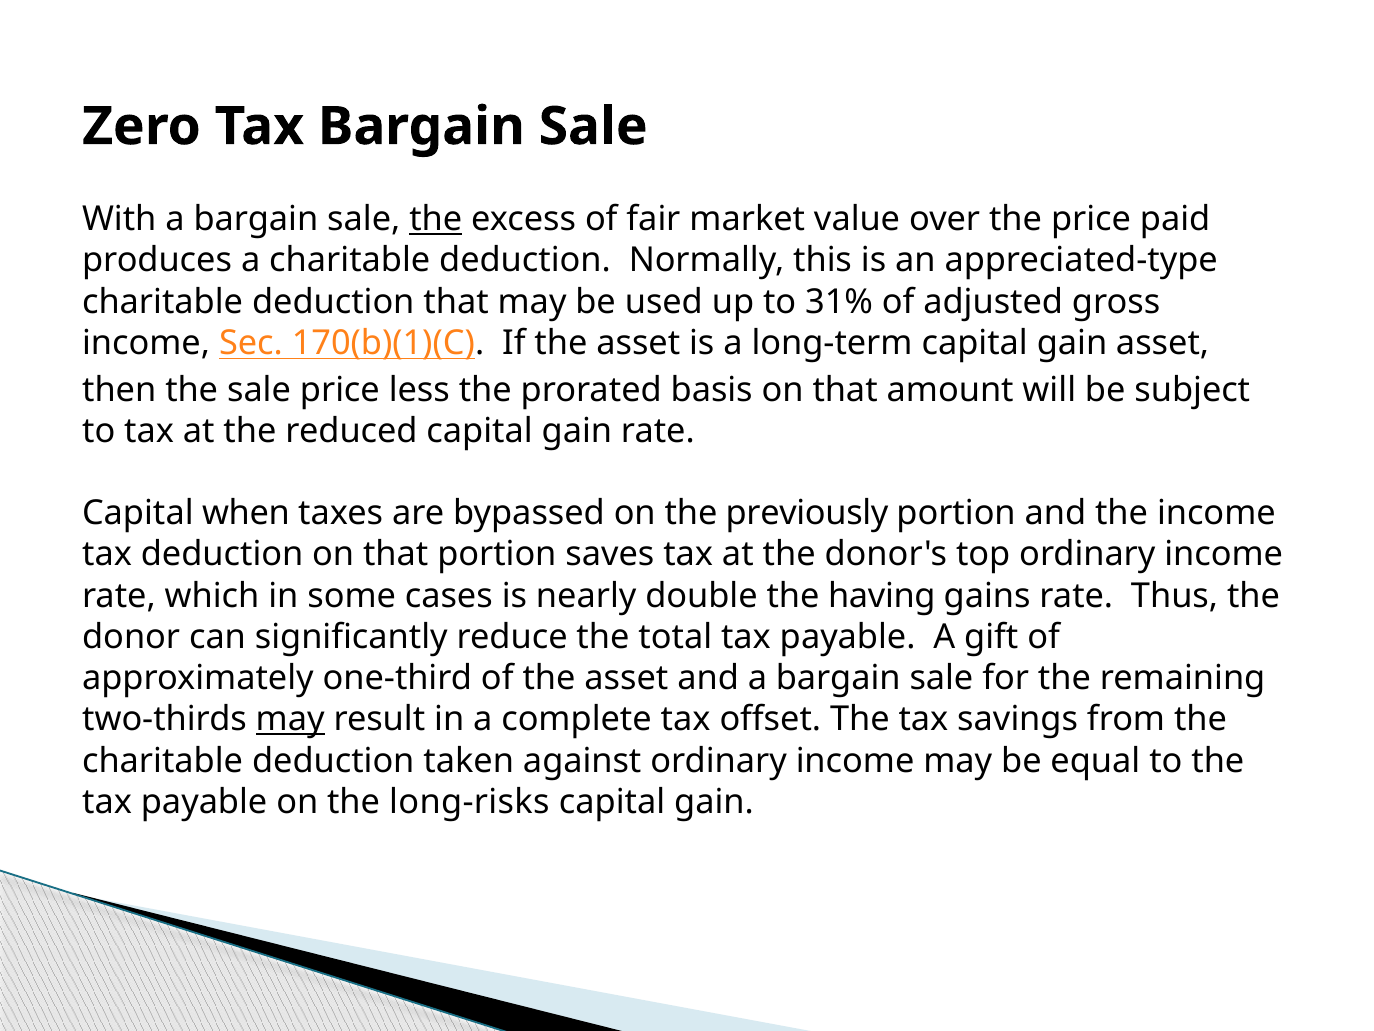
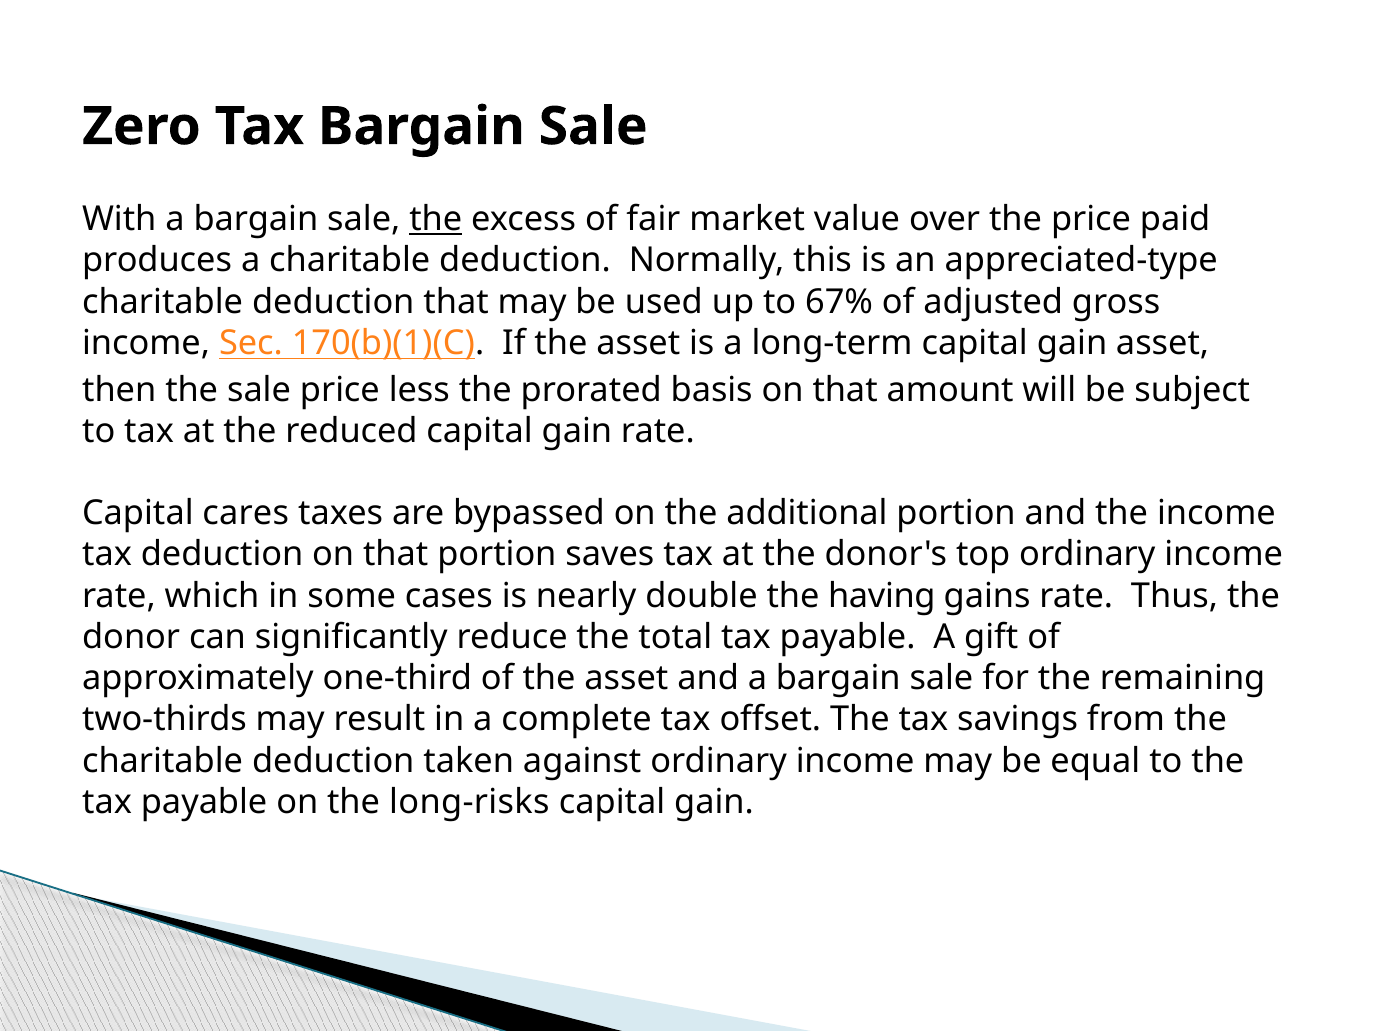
31%: 31% -> 67%
when: when -> cares
previously: previously -> additional
may at (290, 719) underline: present -> none
